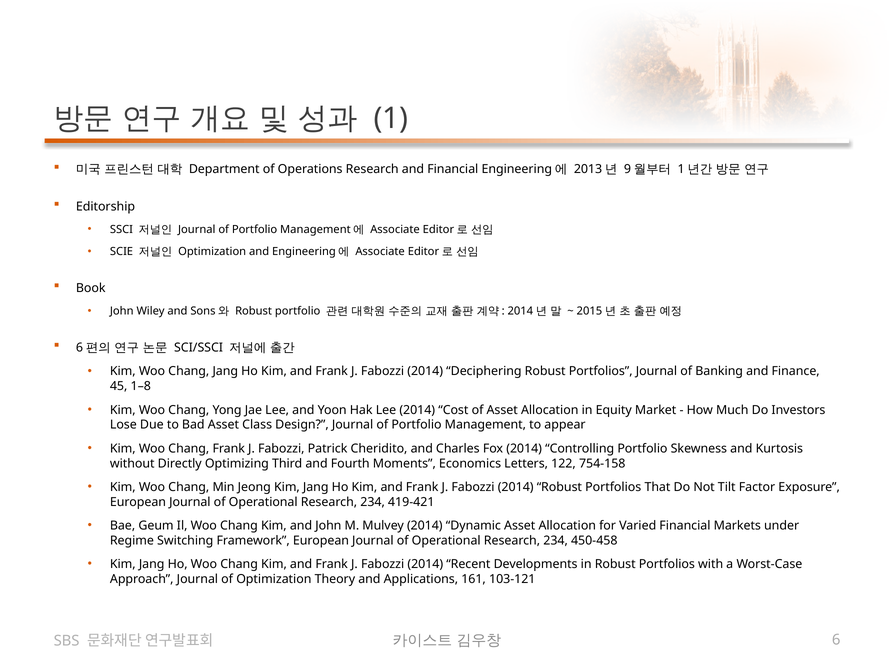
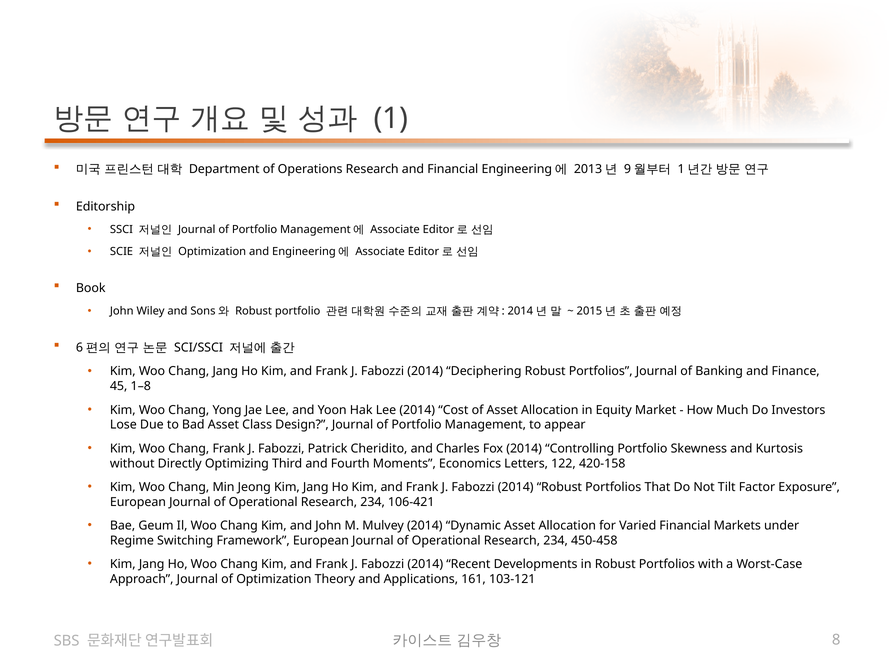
754-158: 754-158 -> 420-158
419-421: 419-421 -> 106-421
6: 6 -> 8
